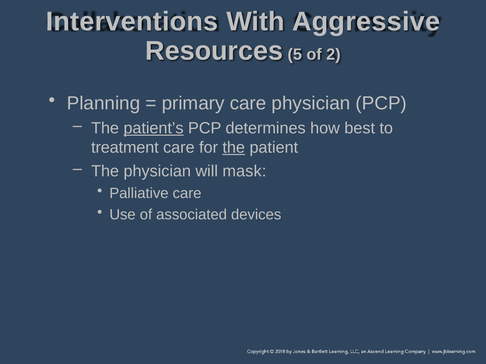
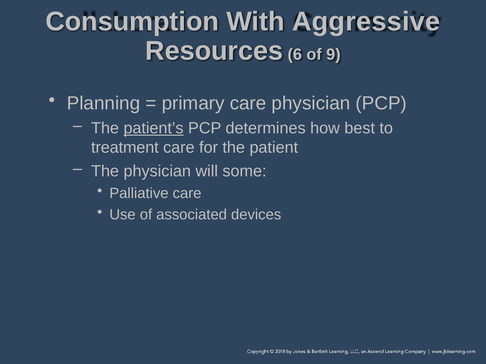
Interventions: Interventions -> Consumption
5: 5 -> 6
2: 2 -> 9
the at (234, 148) underline: present -> none
mask: mask -> some
